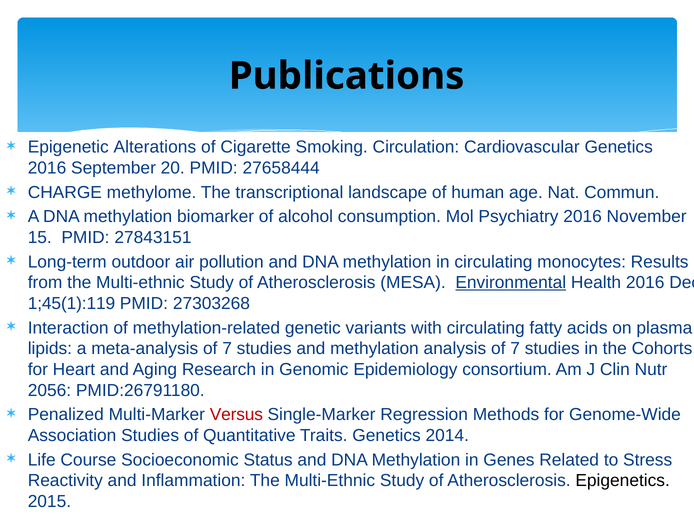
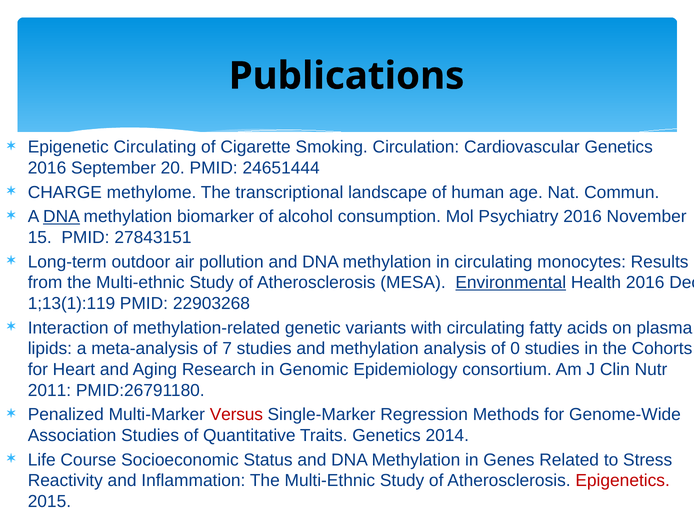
Epigenetic Alterations: Alterations -> Circulating
27658444: 27658444 -> 24651444
DNA at (61, 216) underline: none -> present
1;45(1):119: 1;45(1):119 -> 1;13(1):119
27303268: 27303268 -> 22903268
analysis of 7: 7 -> 0
2056: 2056 -> 2011
Epigenetics colour: black -> red
